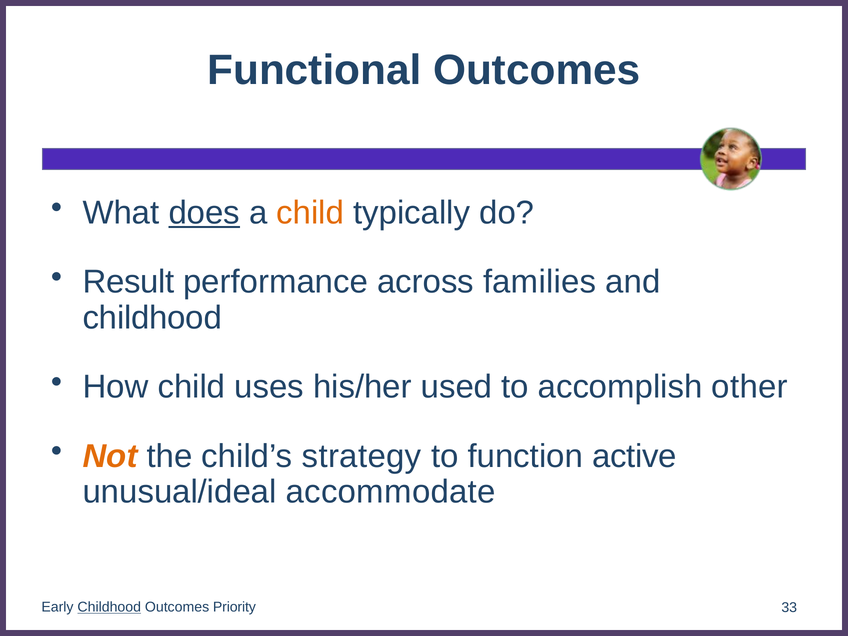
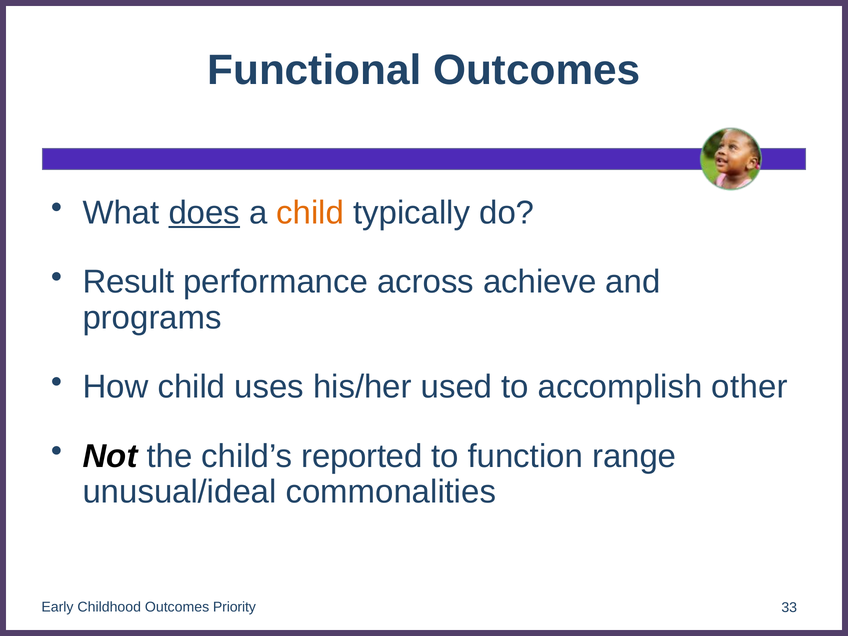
families: families -> achieve
childhood at (152, 318): childhood -> programs
Not colour: orange -> black
strategy: strategy -> reported
active: active -> range
accommodate: accommodate -> commonalities
Childhood at (109, 607) underline: present -> none
